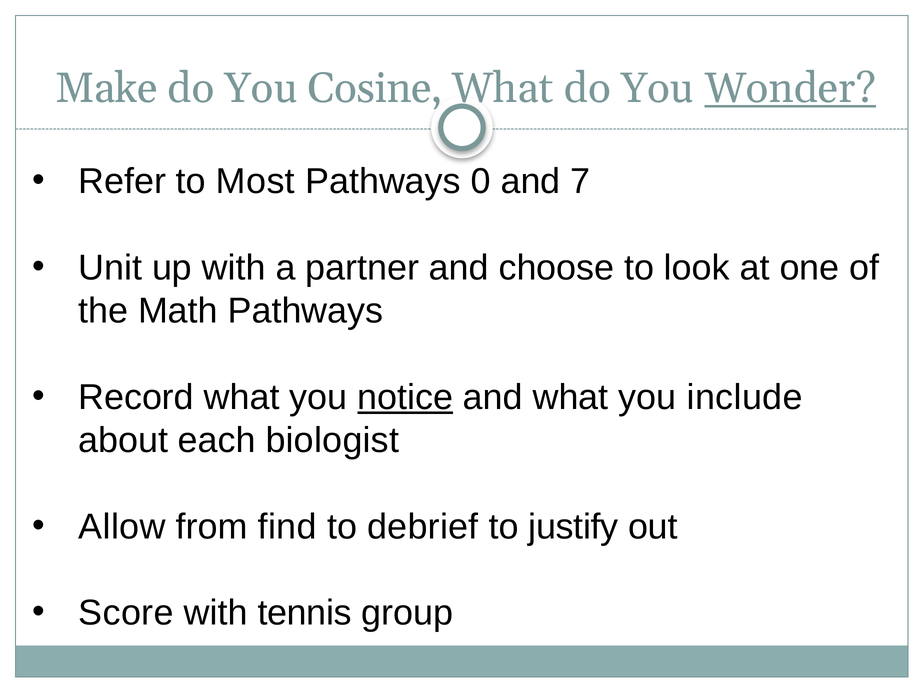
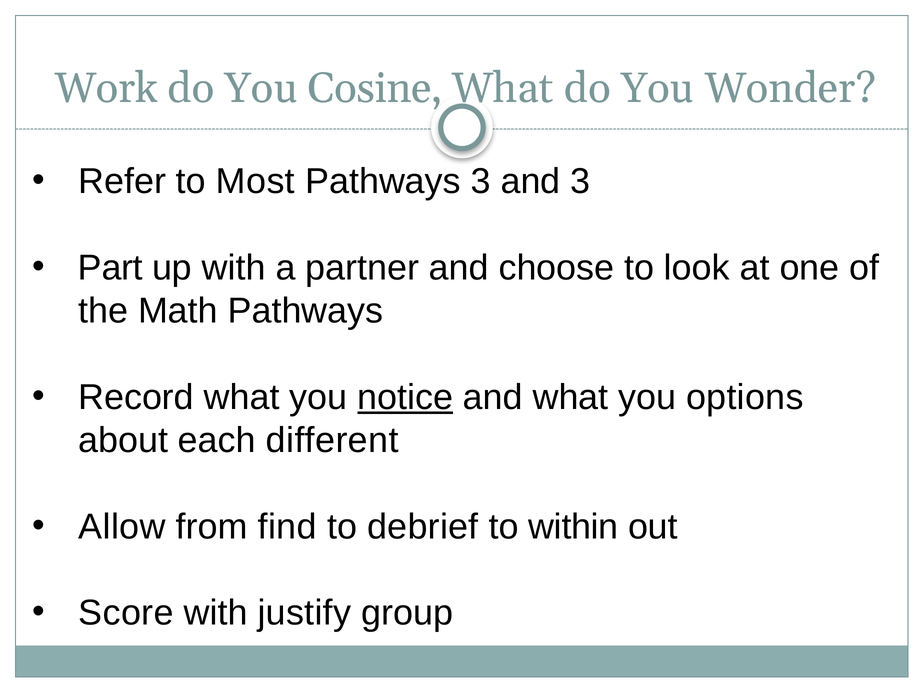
Make: Make -> Work
Wonder underline: present -> none
Pathways 0: 0 -> 3
and 7: 7 -> 3
Unit: Unit -> Part
include: include -> options
biologist: biologist -> different
justify: justify -> within
tennis: tennis -> justify
